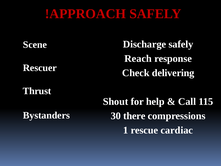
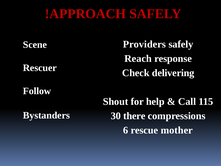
Discharge: Discharge -> Providers
Thrust: Thrust -> Follow
1: 1 -> 6
cardiac: cardiac -> mother
